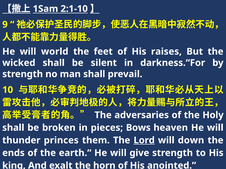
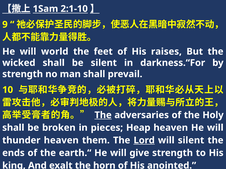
The at (103, 115) underline: none -> present
Bows: Bows -> Heap
thunder princes: princes -> heaven
will down: down -> silent
